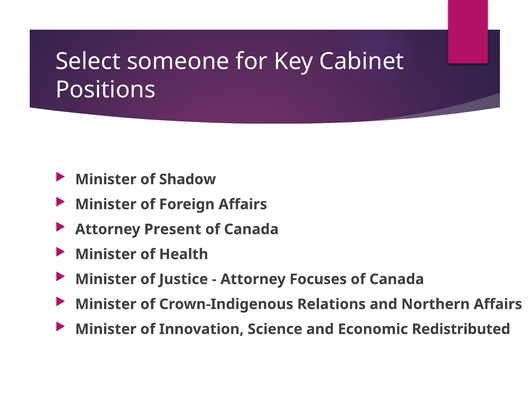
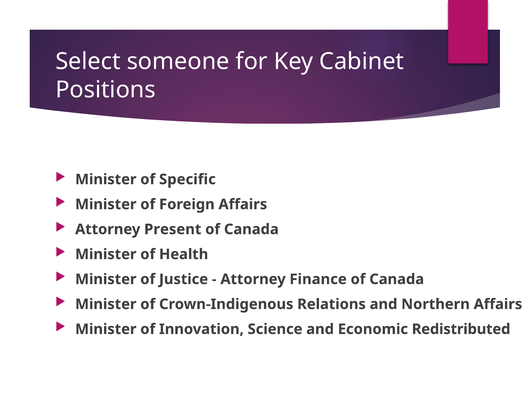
Shadow: Shadow -> Specific
Focuses: Focuses -> Finance
